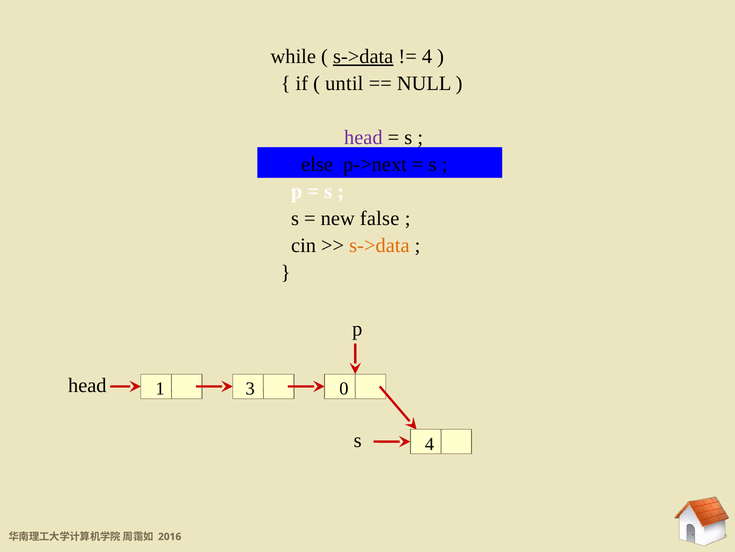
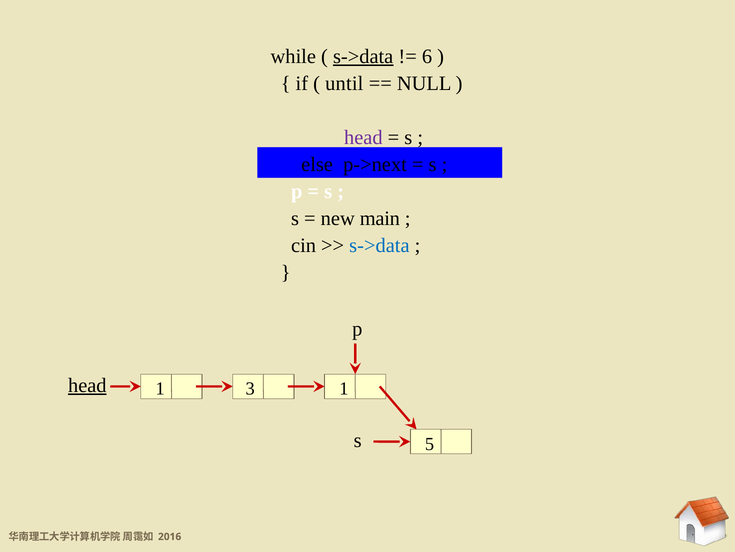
4 at (427, 56): 4 -> 6
false: false -> main
s->data at (379, 245) colour: orange -> blue
head at (87, 385) underline: none -> present
3 0: 0 -> 1
s 4: 4 -> 5
